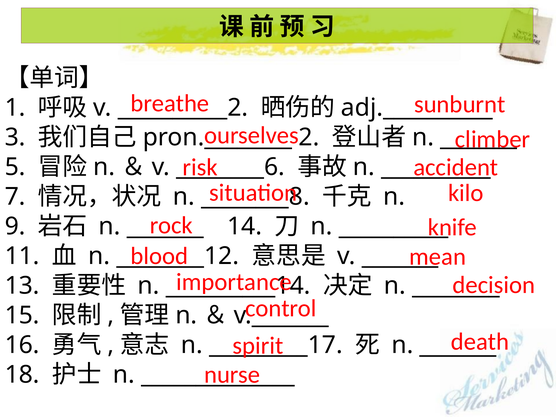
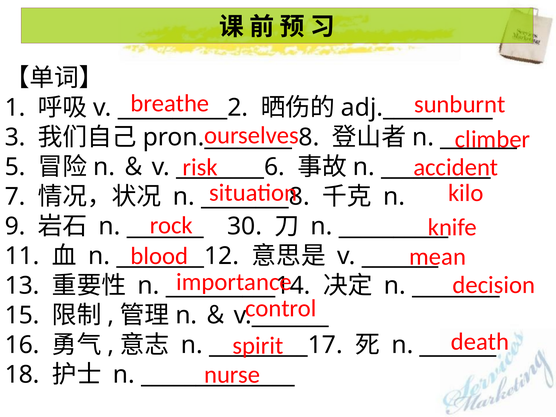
2: 2 -> 8
14: 14 -> 30
